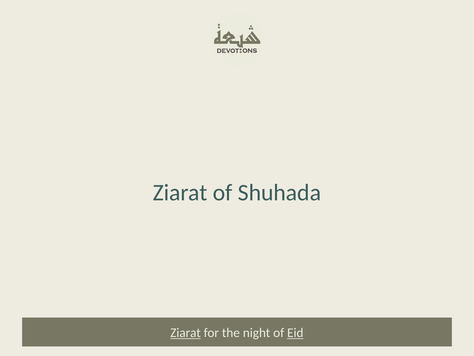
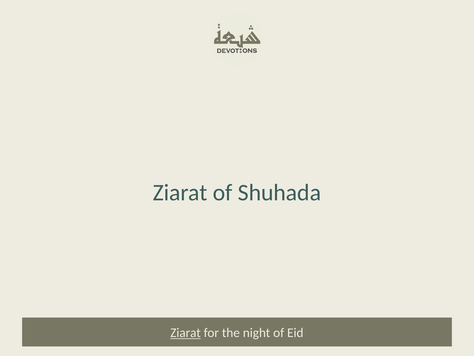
Eid underline: present -> none
